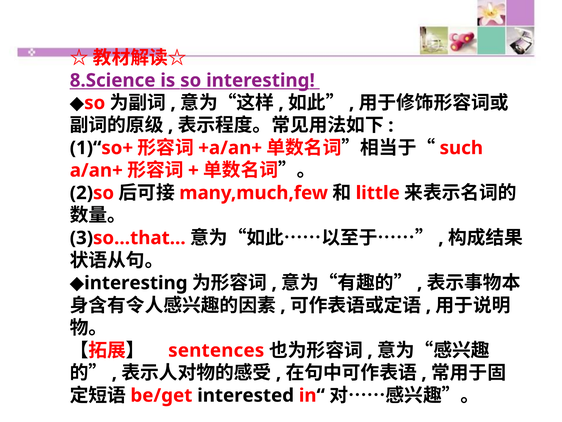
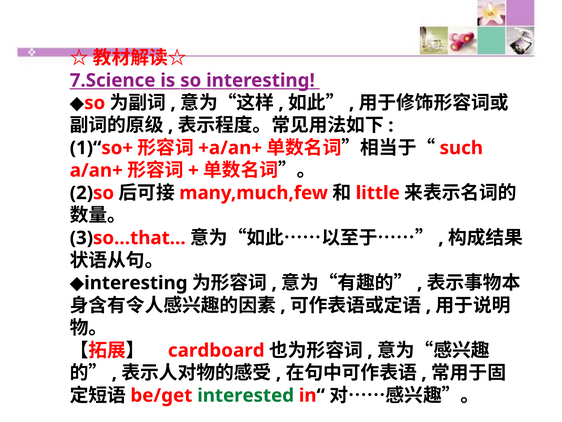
8.Science: 8.Science -> 7.Science
sentences: sentences -> cardboard
interested colour: black -> green
